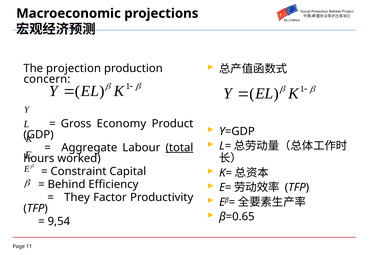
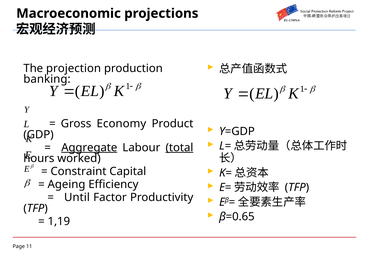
concern: concern -> banking
Aggregate underline: none -> present
Behind: Behind -> Ageing
They: They -> Until
9,54: 9,54 -> 1,19
